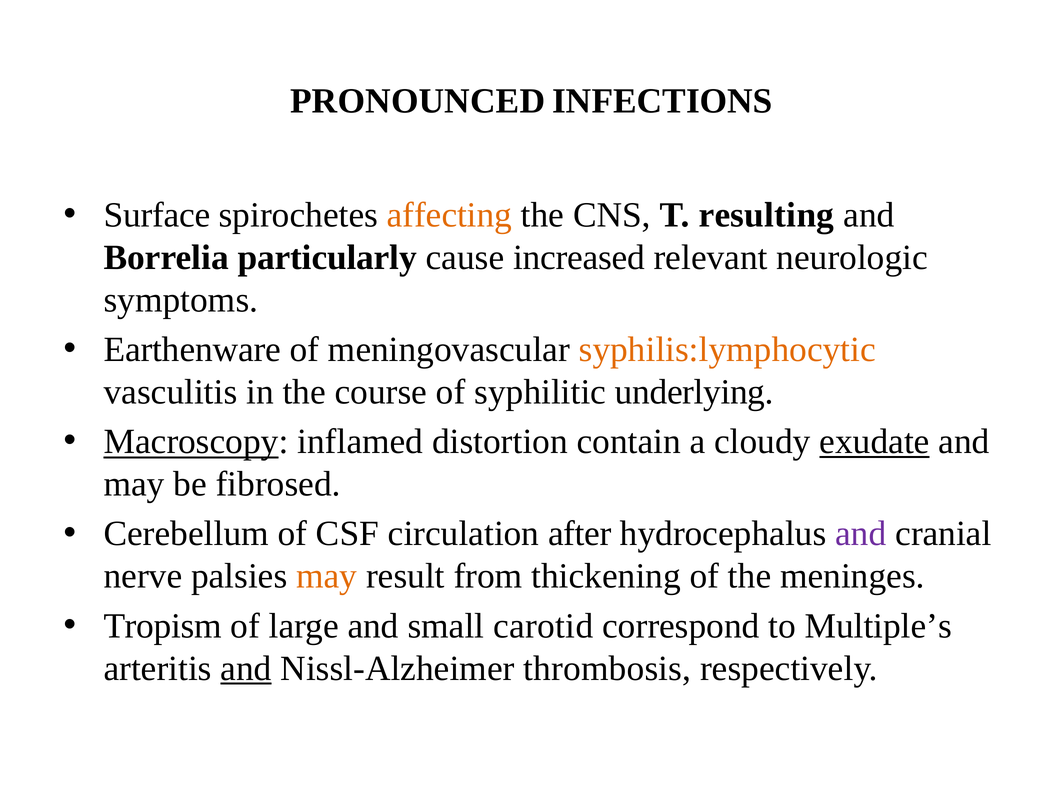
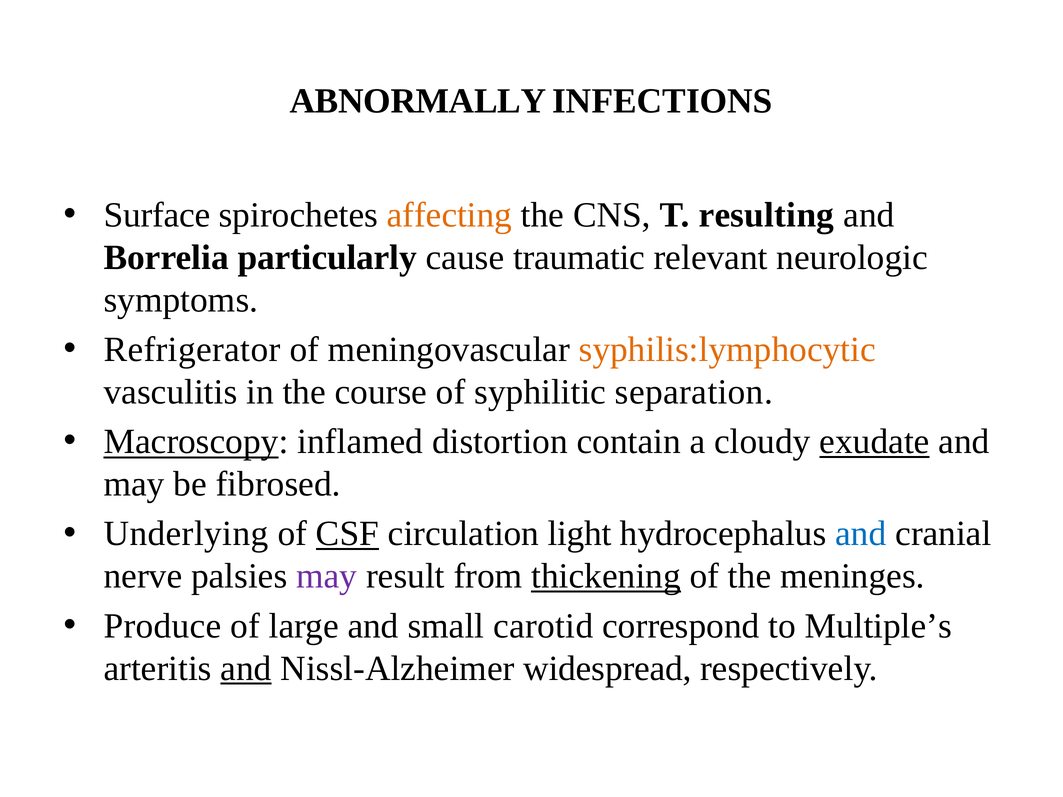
PRONOUNCED: PRONOUNCED -> ABNORMALLY
increased: increased -> traumatic
Earthenware: Earthenware -> Refrigerator
underlying: underlying -> separation
Cerebellum: Cerebellum -> Underlying
CSF underline: none -> present
after: after -> light
and at (861, 534) colour: purple -> blue
may at (327, 576) colour: orange -> purple
thickening underline: none -> present
Tropism: Tropism -> Produce
thrombosis: thrombosis -> widespread
